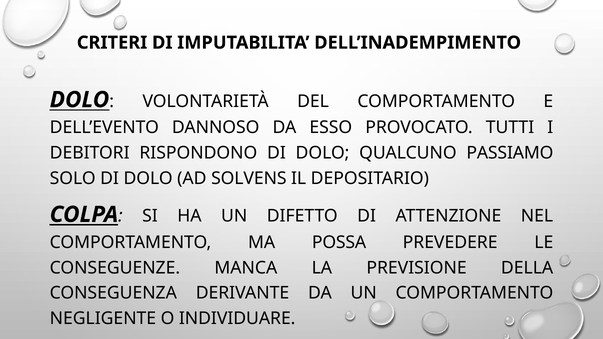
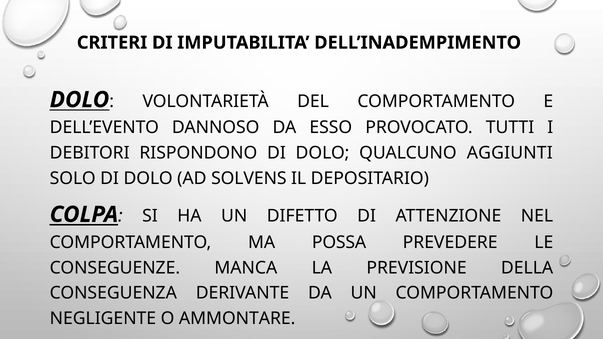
PASSIAMO: PASSIAMO -> AGGIUNTI
INDIVIDUARE: INDIVIDUARE -> AMMONTARE
